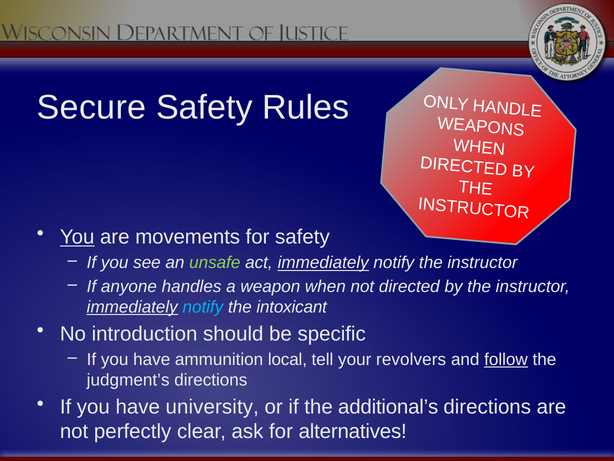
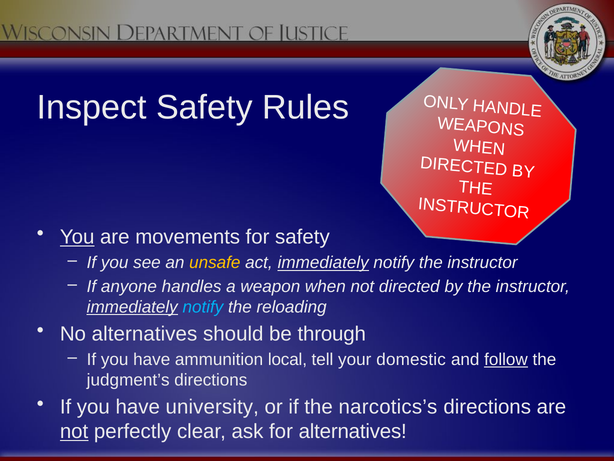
Secure: Secure -> Inspect
unsafe colour: light green -> yellow
intoxicant: intoxicant -> reloading
No introduction: introduction -> alternatives
specific: specific -> through
revolvers: revolvers -> domestic
additional’s: additional’s -> narcotics’s
not at (74, 431) underline: none -> present
